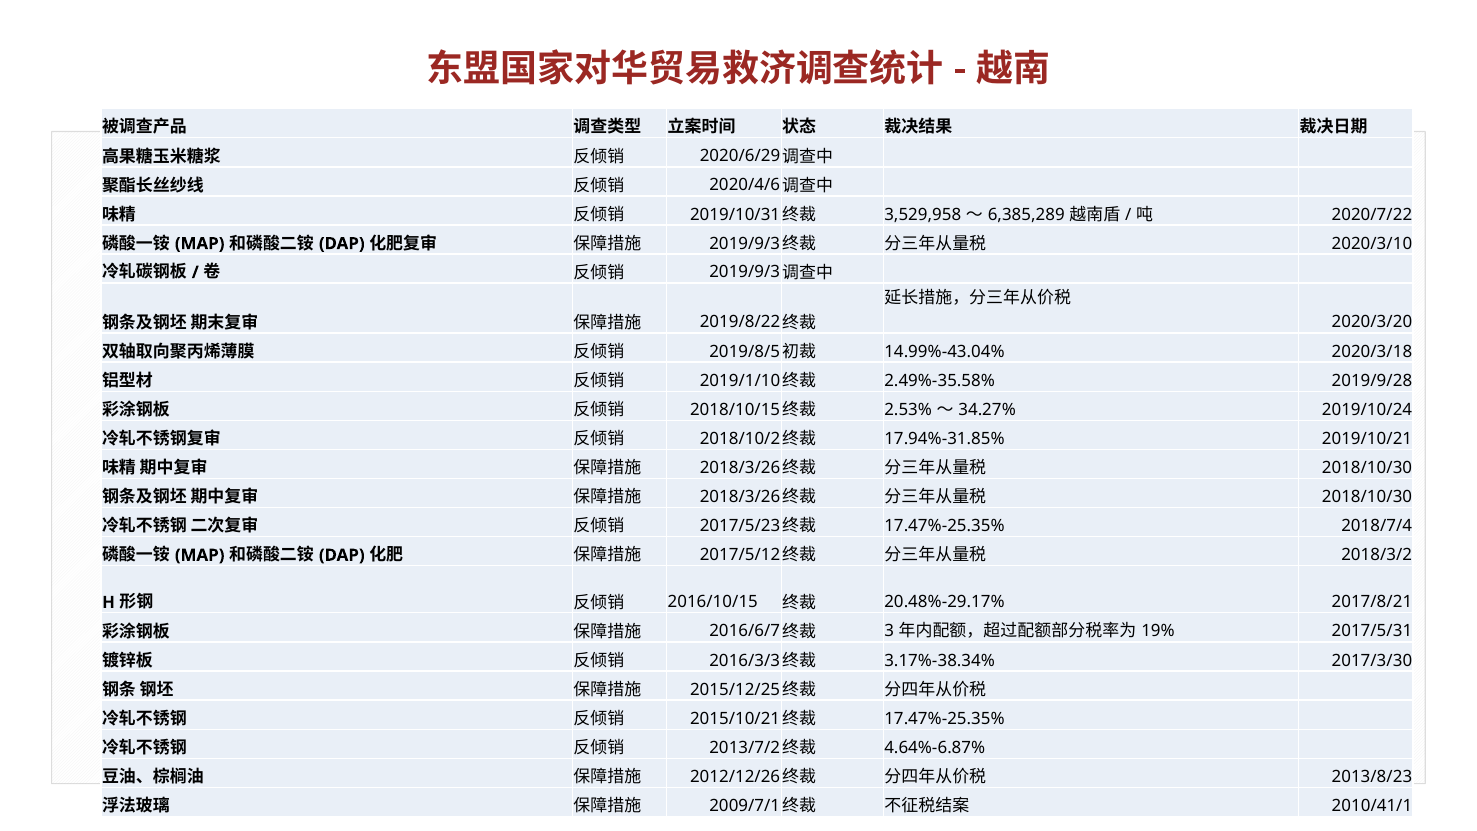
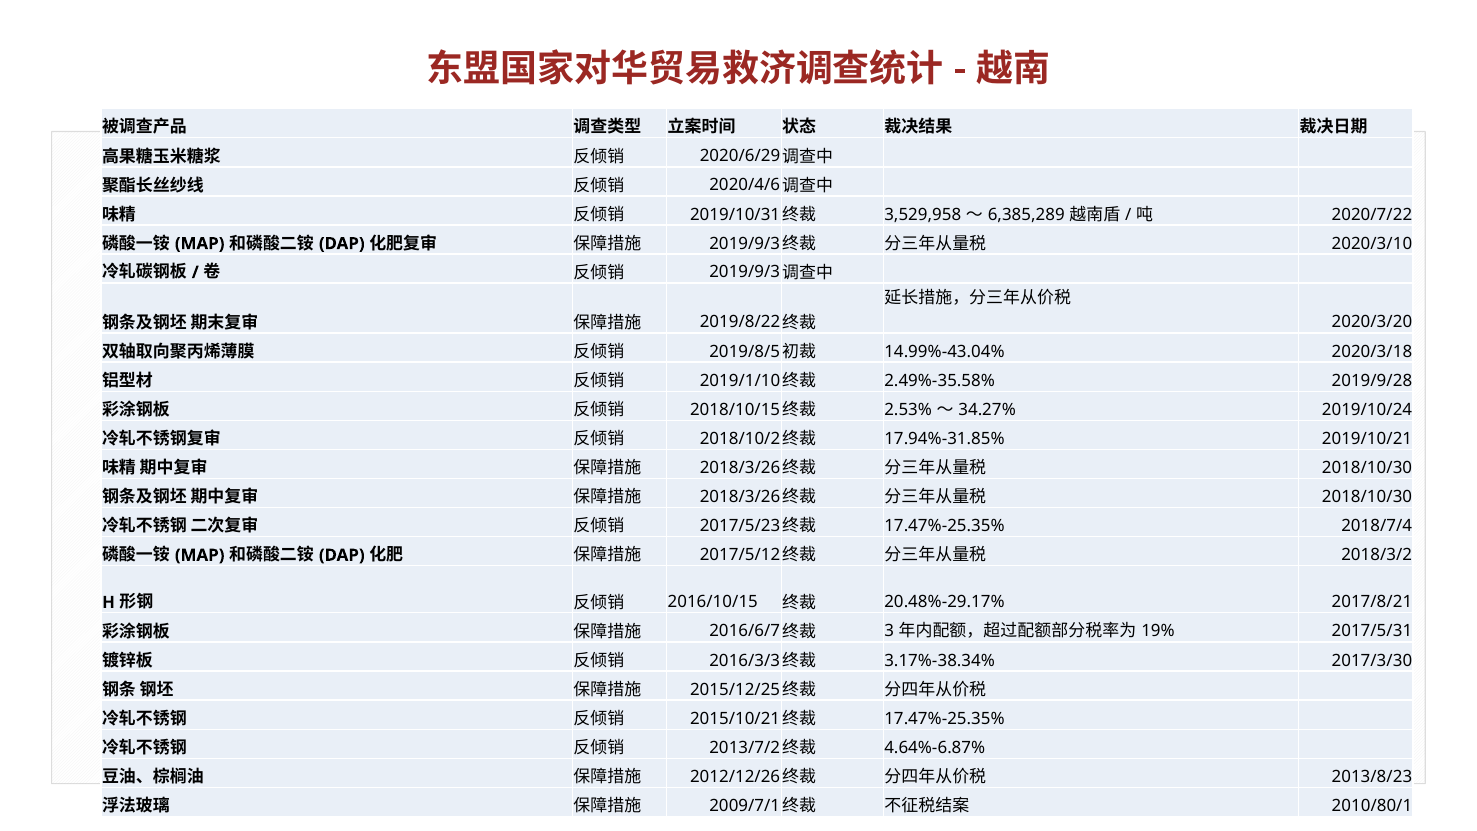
2010/41/1: 2010/41/1 -> 2010/80/1
